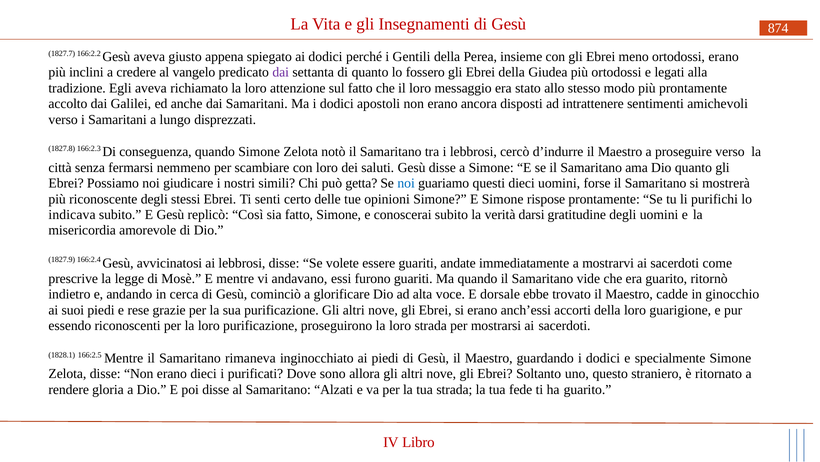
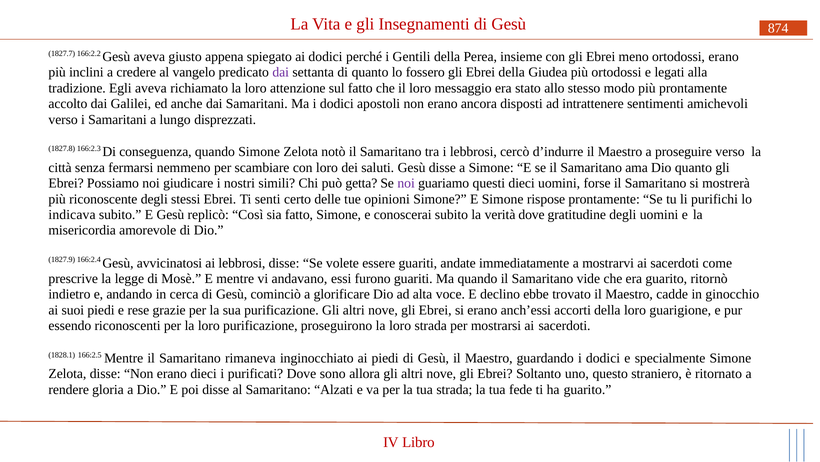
noi at (406, 183) colour: blue -> purple
verità darsi: darsi -> dove
dorsale: dorsale -> declino
